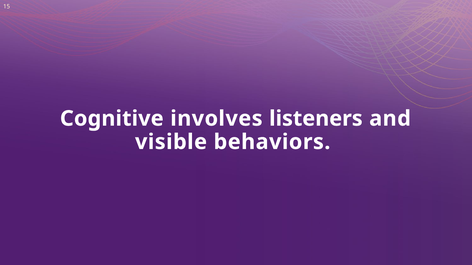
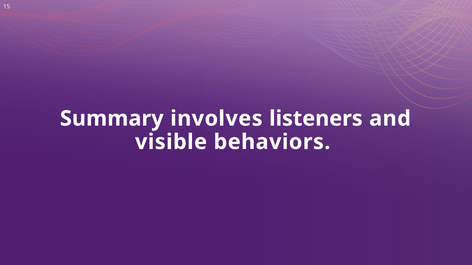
Cognitive: Cognitive -> Summary
